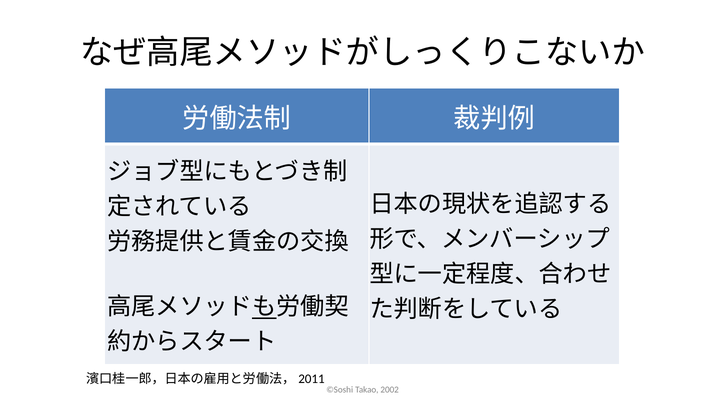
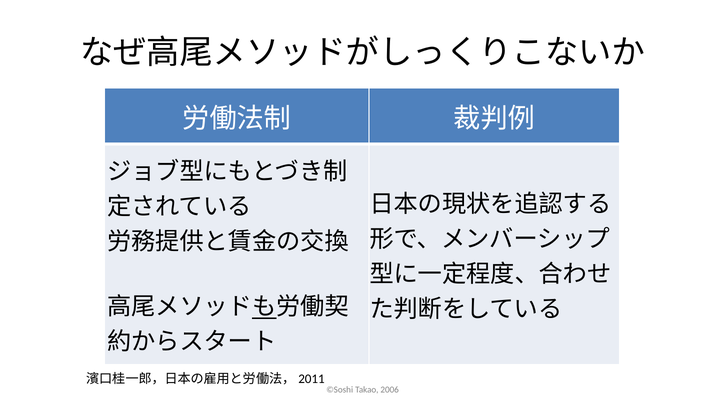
2002: 2002 -> 2006
